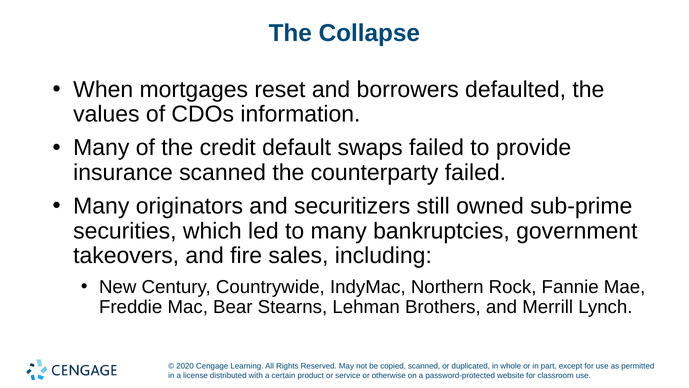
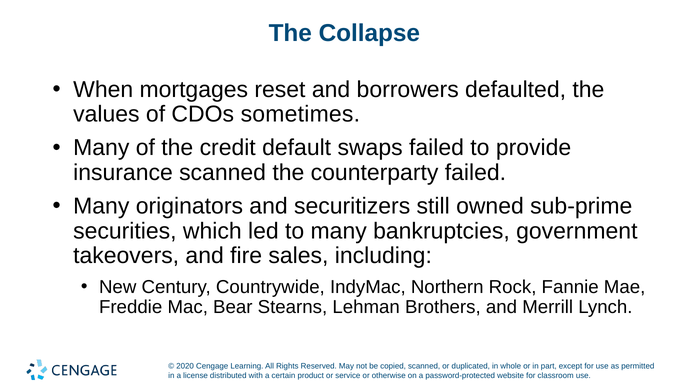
information: information -> sometimes
